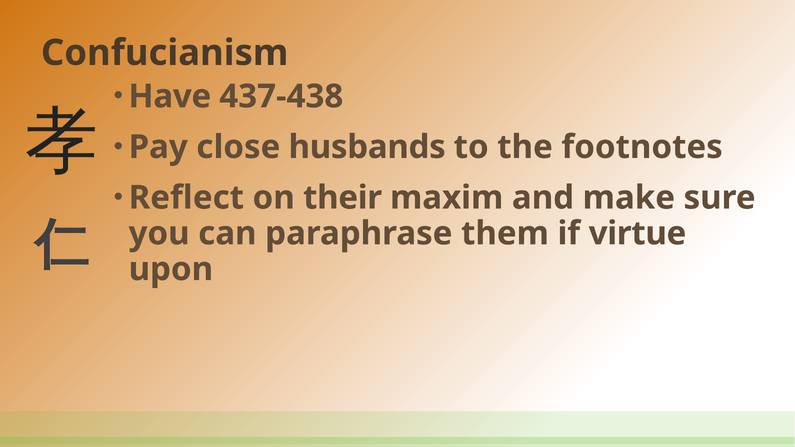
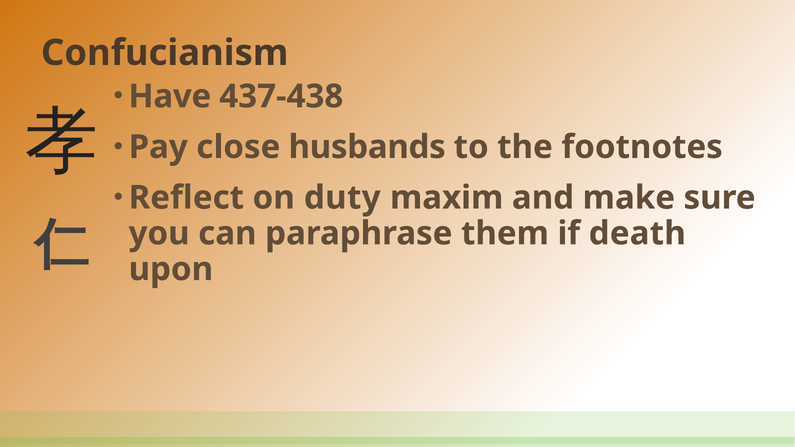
their: their -> duty
virtue: virtue -> death
